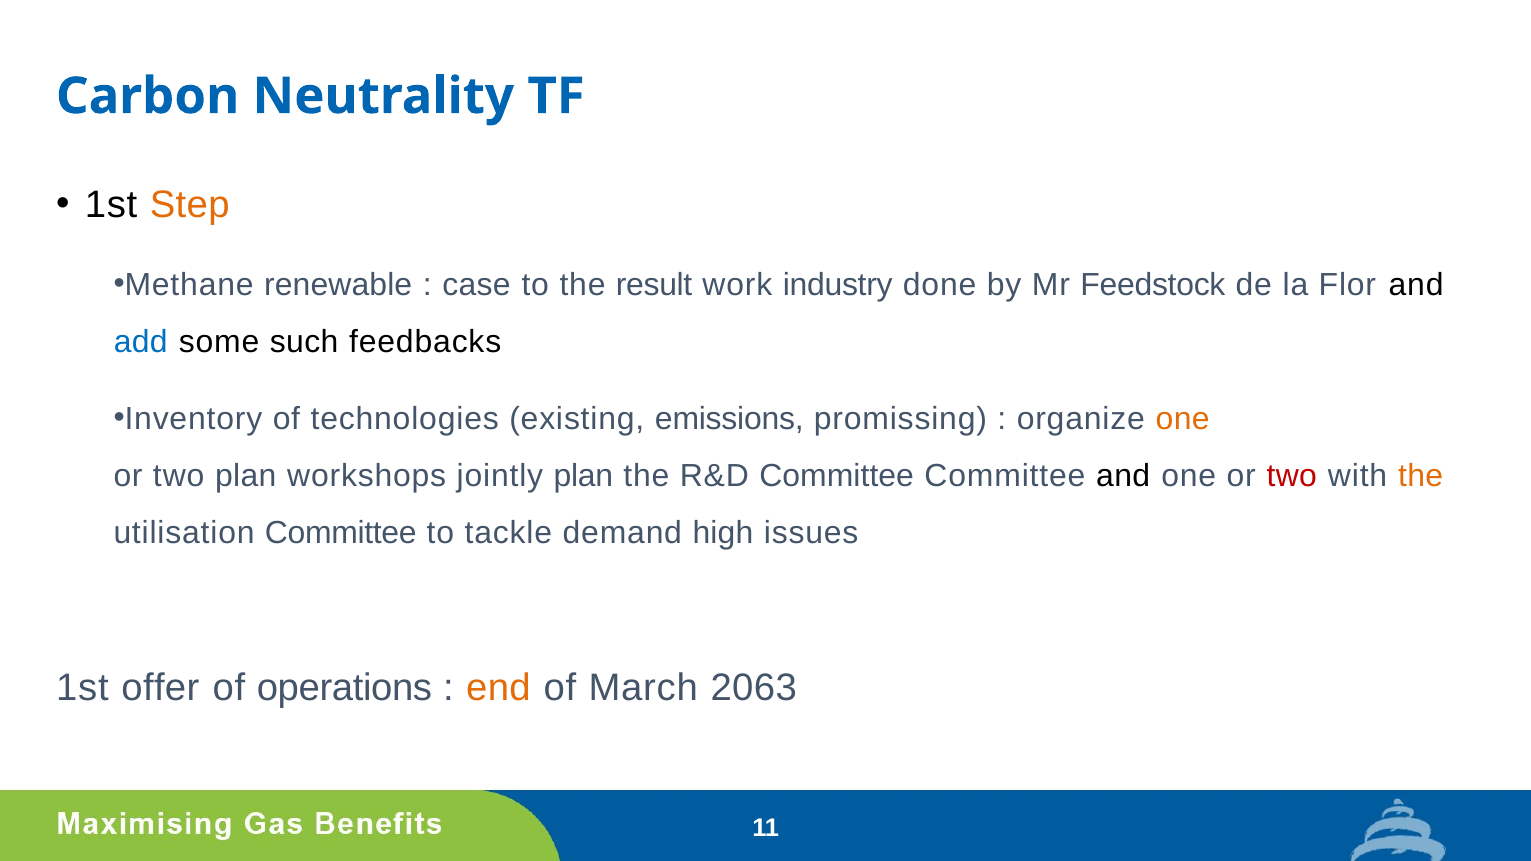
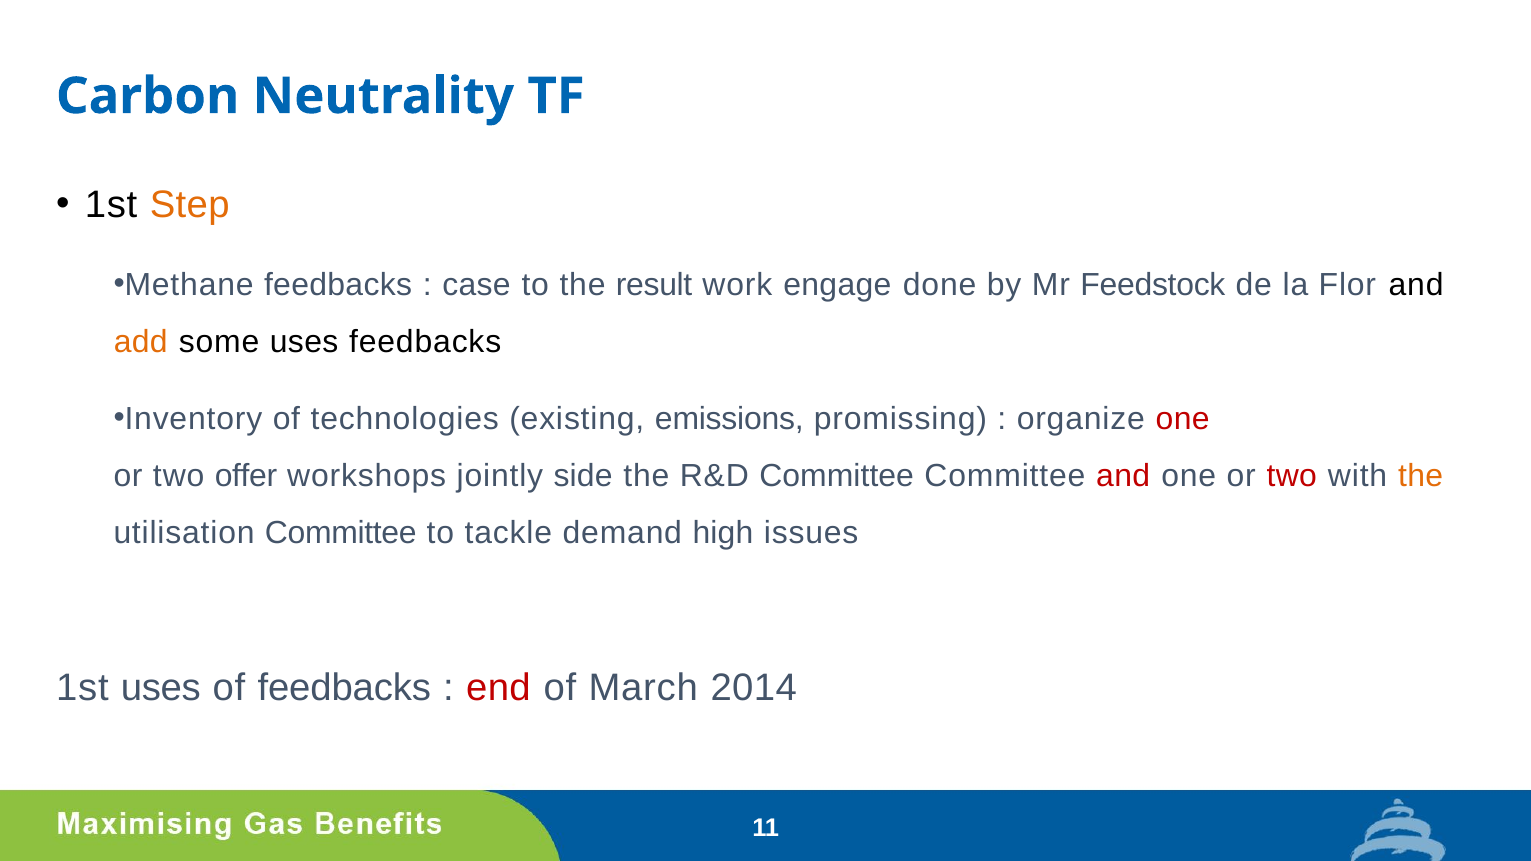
Methane renewable: renewable -> feedbacks
industry: industry -> engage
add colour: blue -> orange
some such: such -> uses
one at (1183, 419) colour: orange -> red
two plan: plan -> offer
jointly plan: plan -> side
and at (1123, 476) colour: black -> red
1st offer: offer -> uses
of operations: operations -> feedbacks
end colour: orange -> red
2063: 2063 -> 2014
